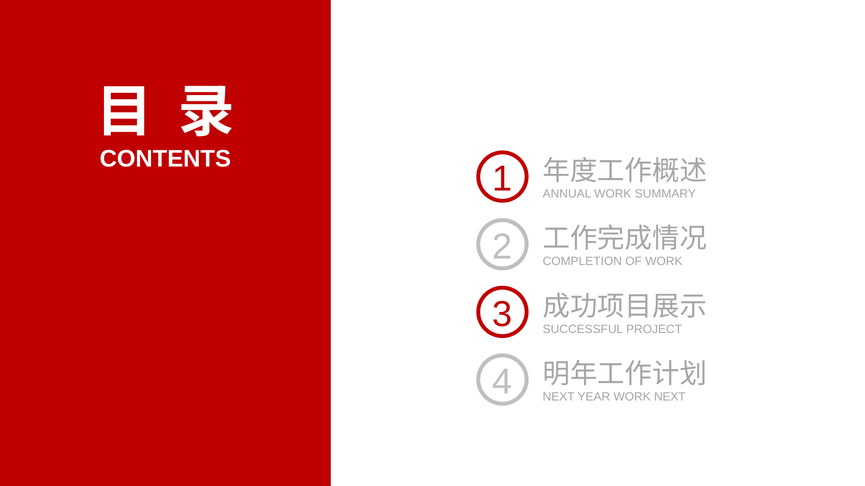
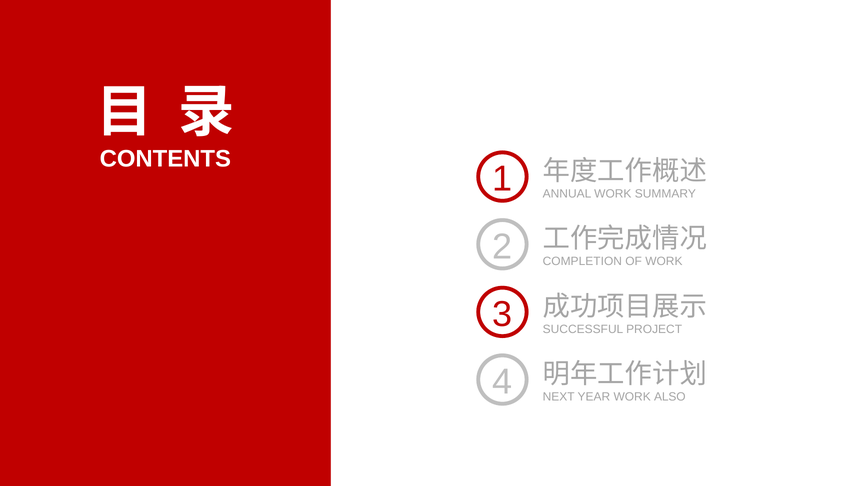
WORK NEXT: NEXT -> ALSO
